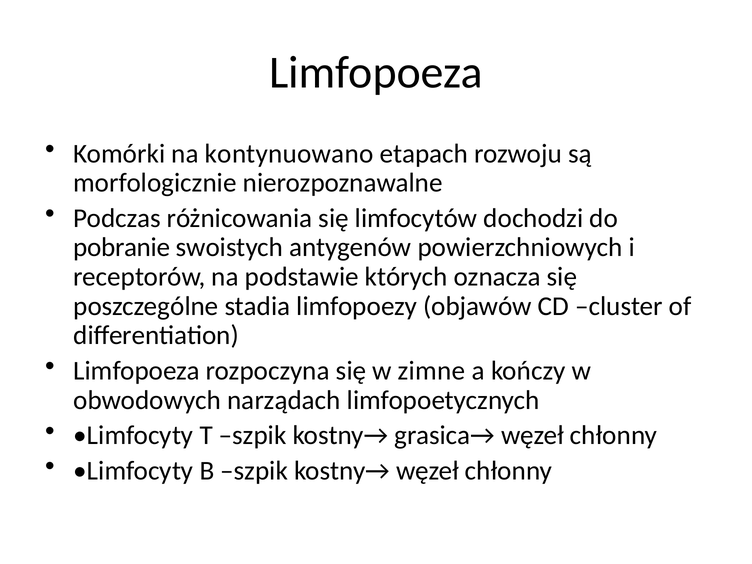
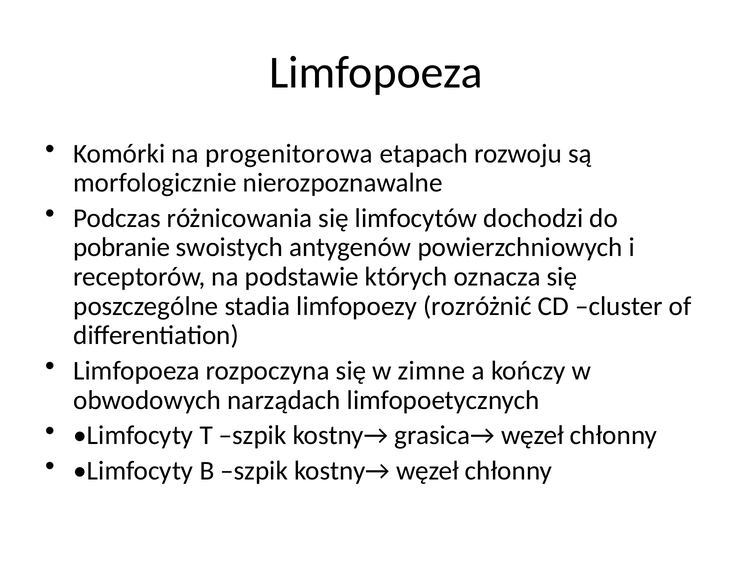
kontynuowano: kontynuowano -> progenitorowa
objawów: objawów -> rozróżnić
